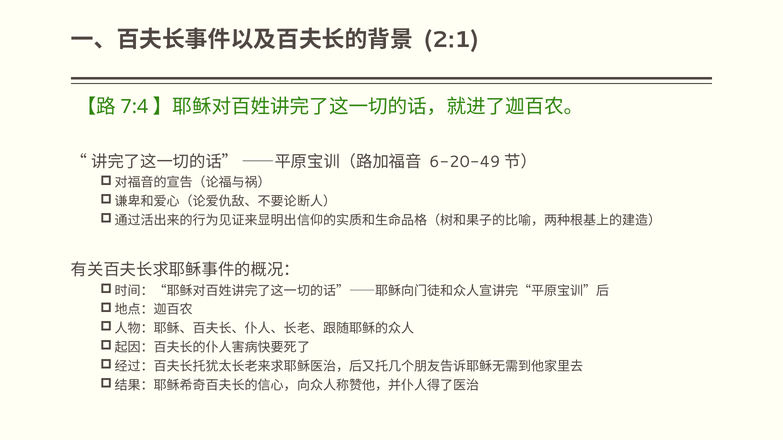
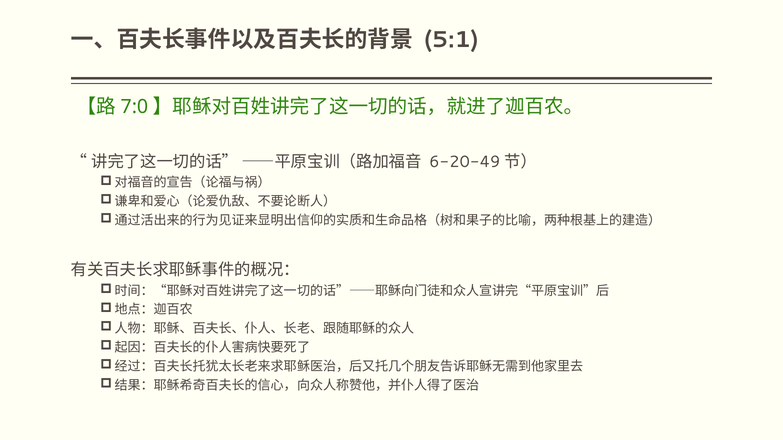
2:1: 2:1 -> 5:1
7:4: 7:4 -> 7:0
